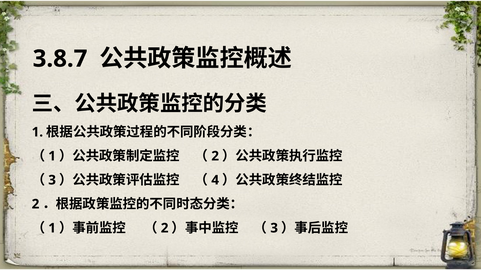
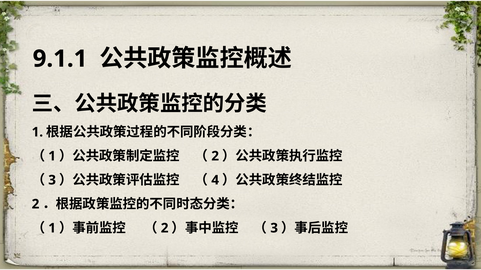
3.8.7: 3.8.7 -> 9.1.1
